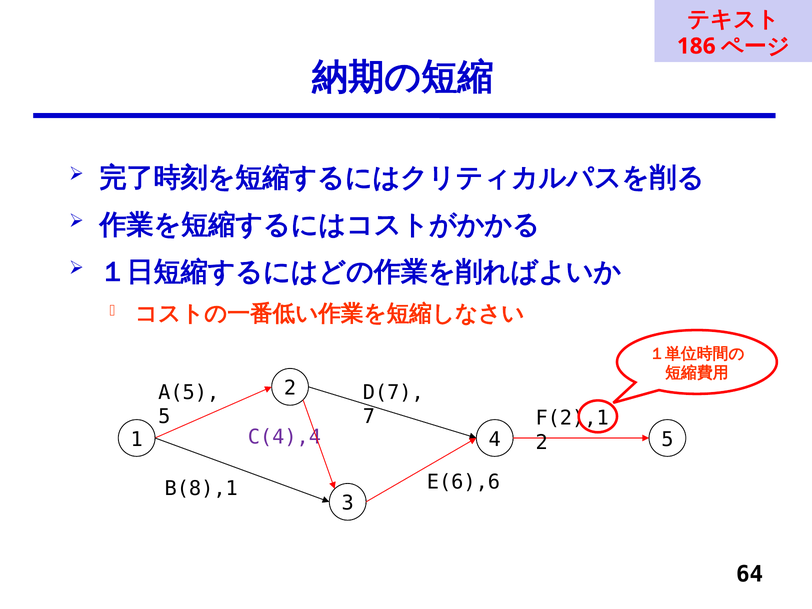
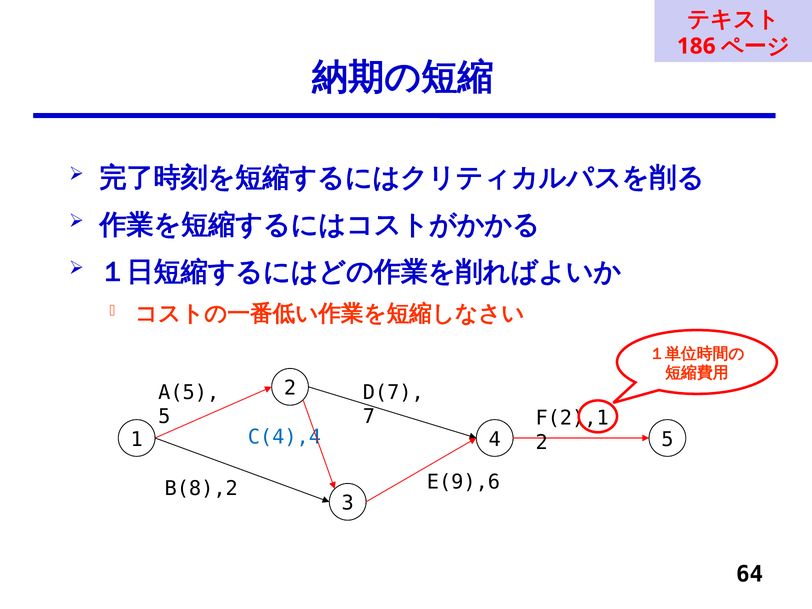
C(4),4 colour: purple -> blue
E(6),6: E(6),6 -> E(9),6
B(8),1: B(8),1 -> B(8),2
